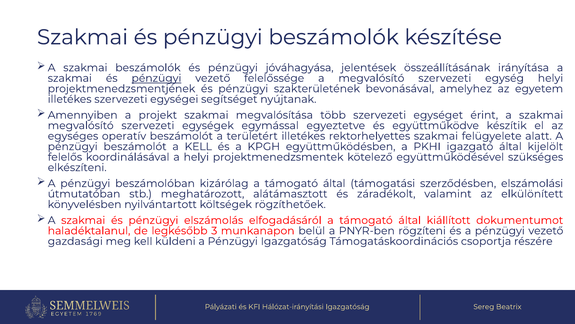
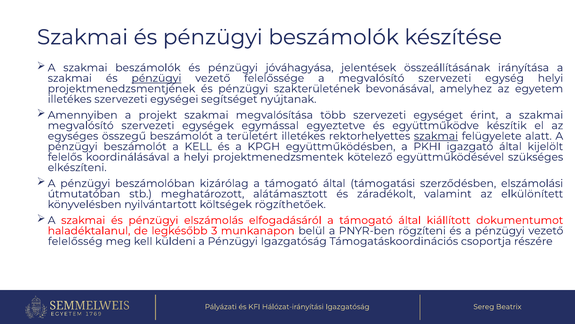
operatív: operatív -> összegű
szakmai at (436, 136) underline: none -> present
gazdasági: gazdasági -> felelősség
